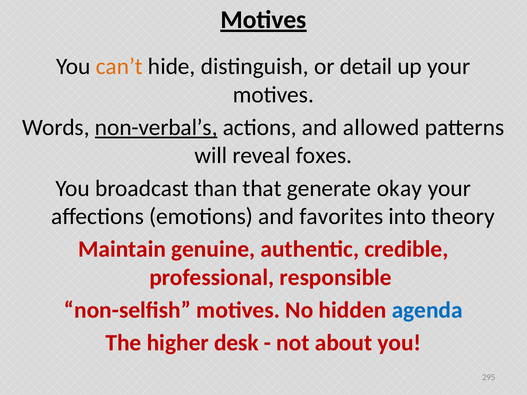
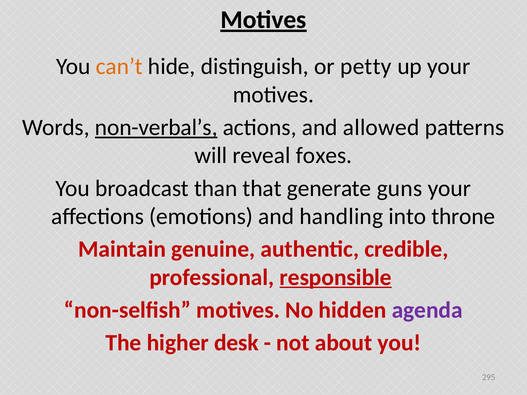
detail: detail -> petty
okay: okay -> guns
favorites: favorites -> handling
theory: theory -> throne
responsible underline: none -> present
agenda colour: blue -> purple
